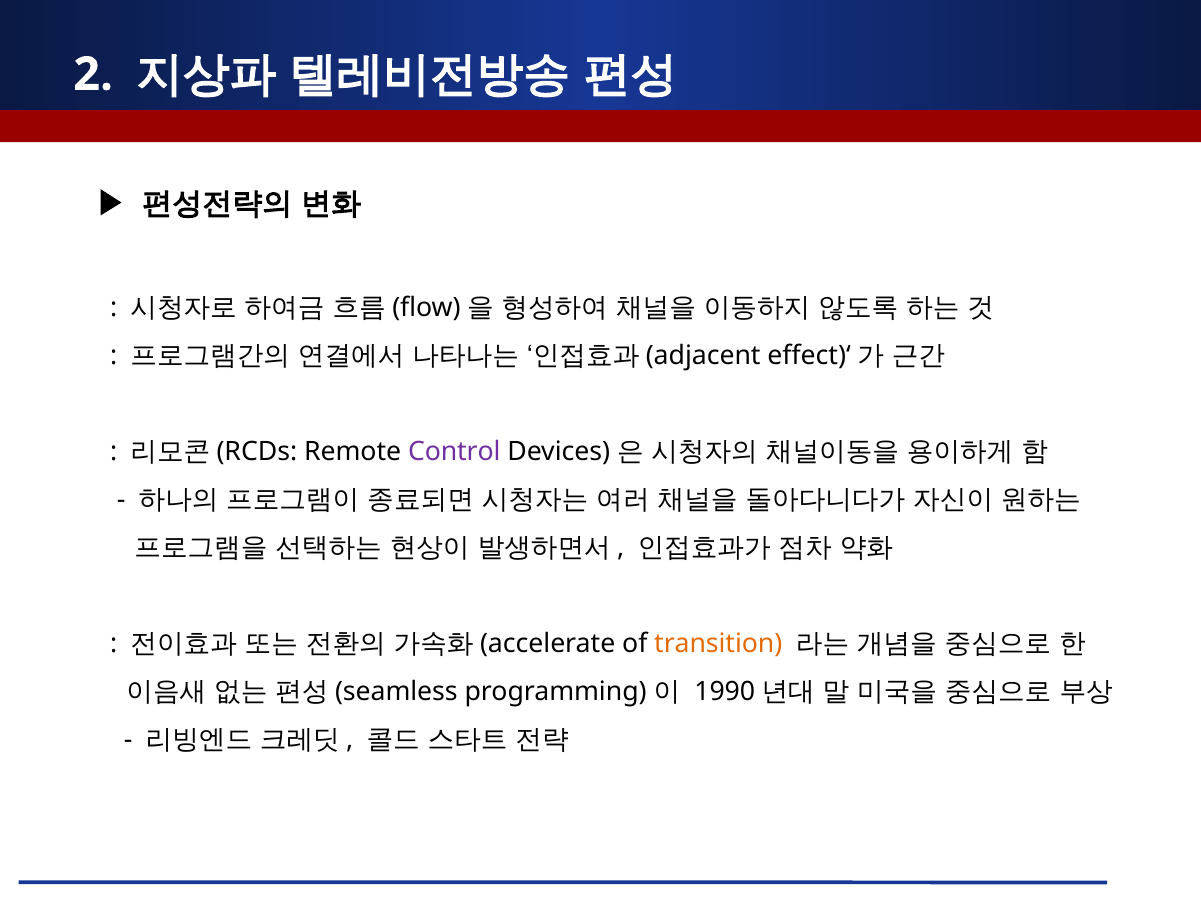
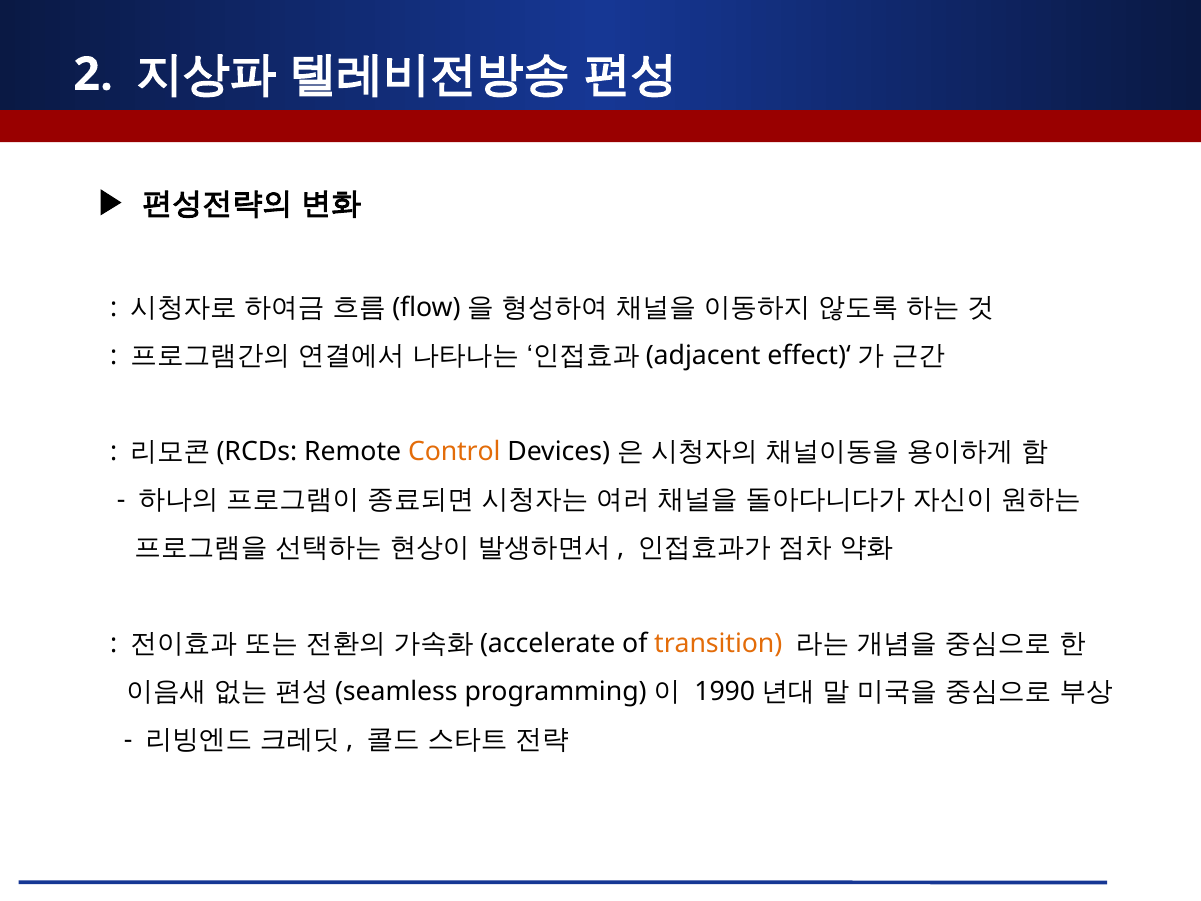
Control colour: purple -> orange
